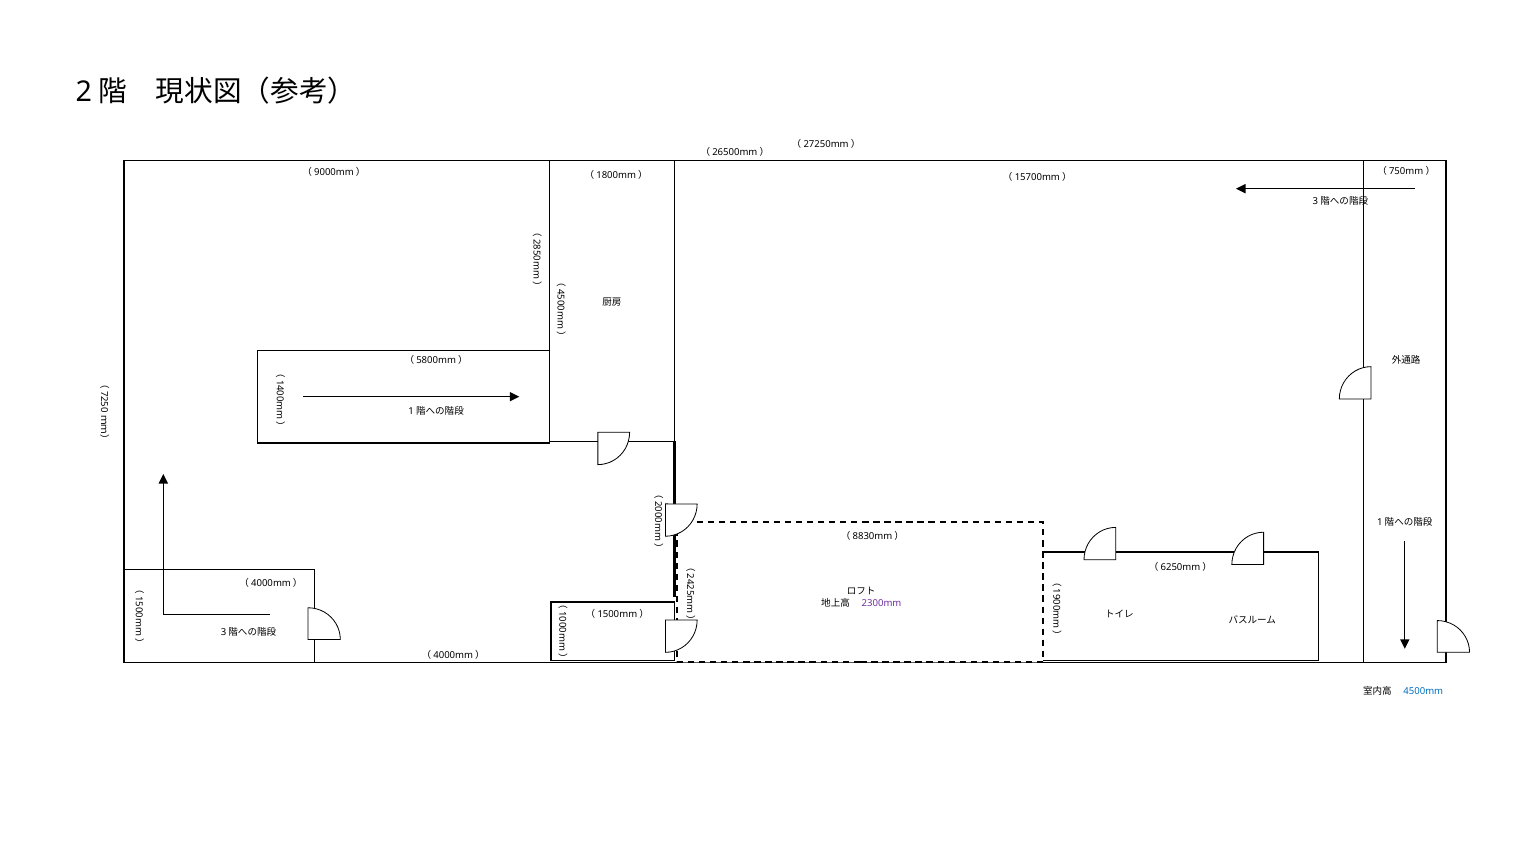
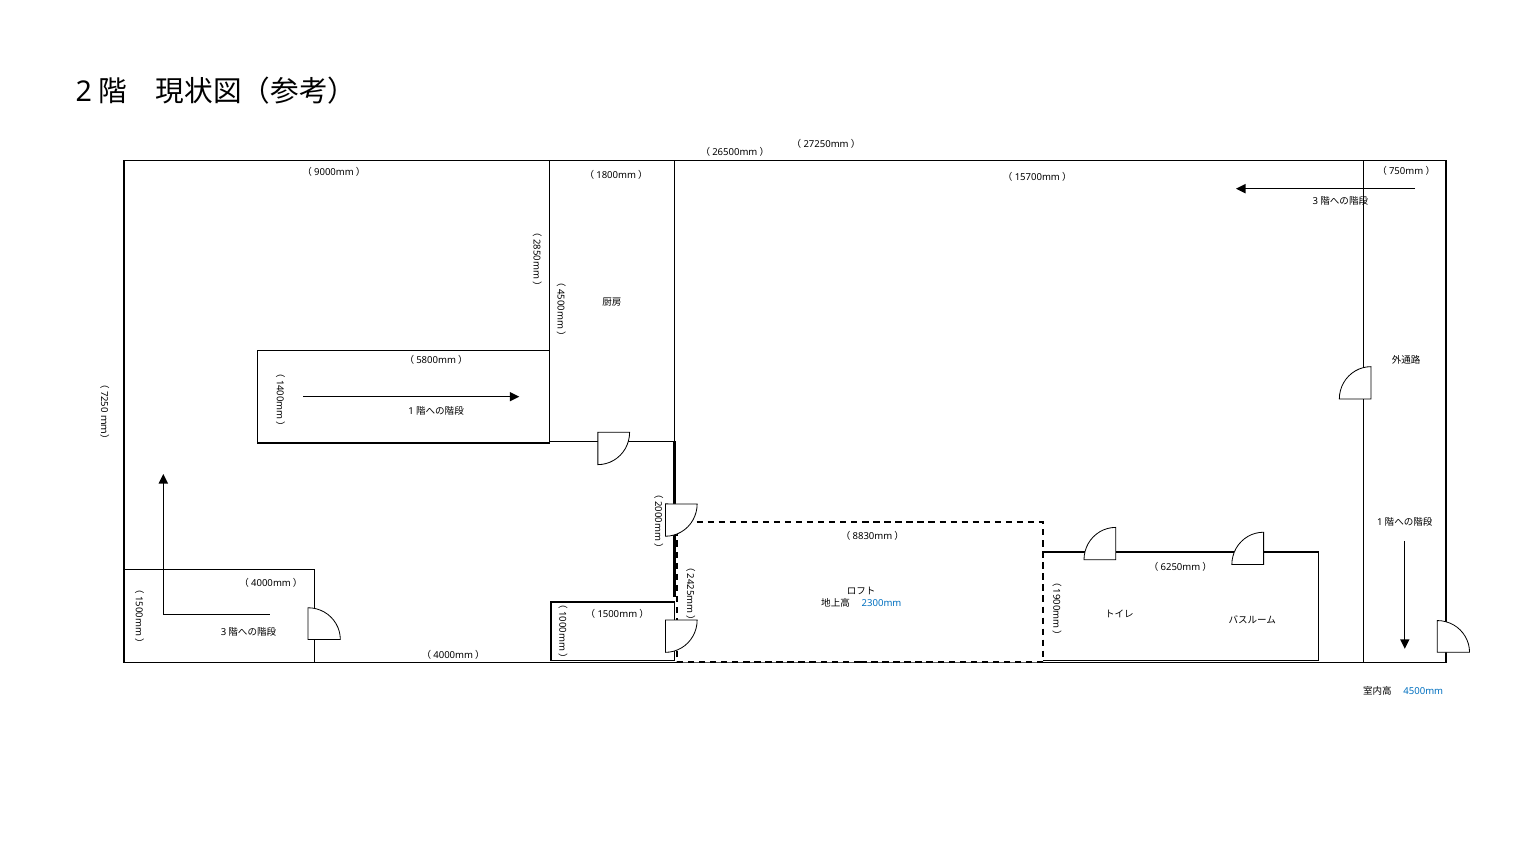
2300mm colour: purple -> blue
